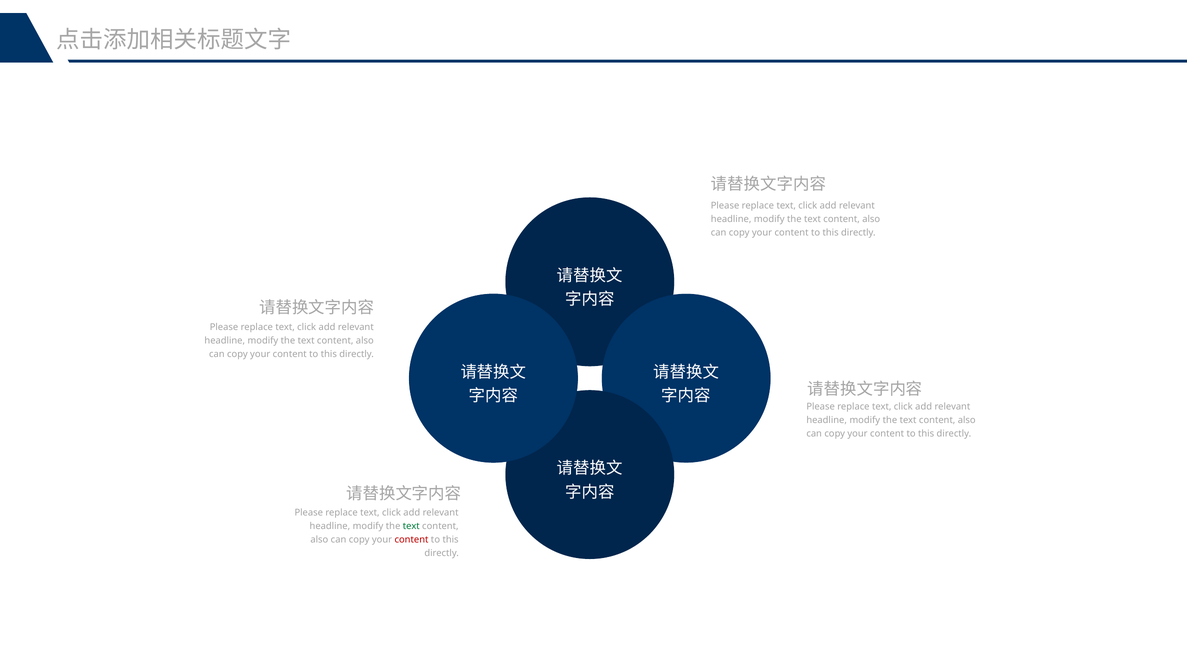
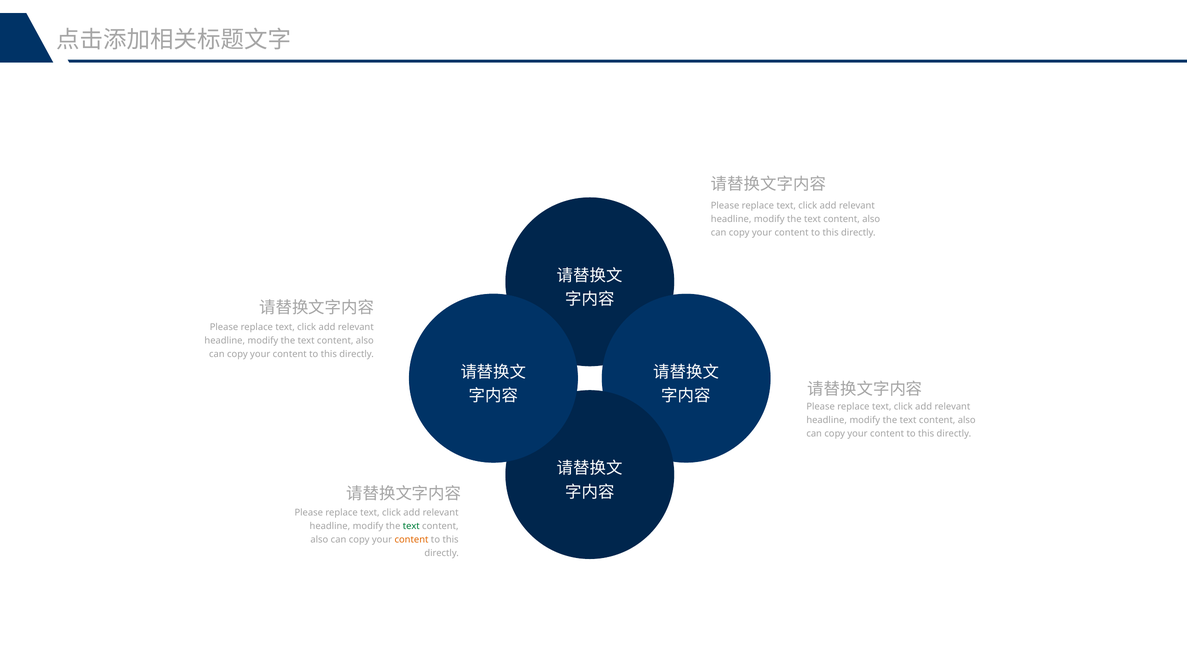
content at (411, 539) colour: red -> orange
